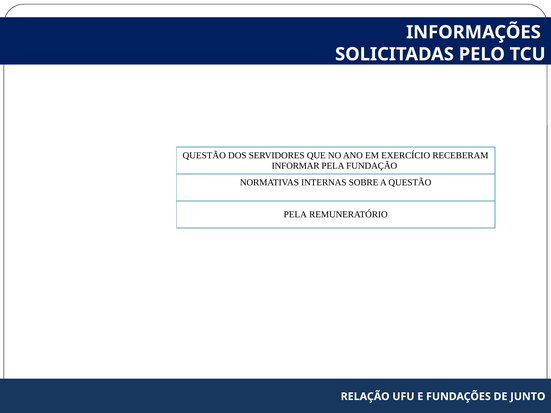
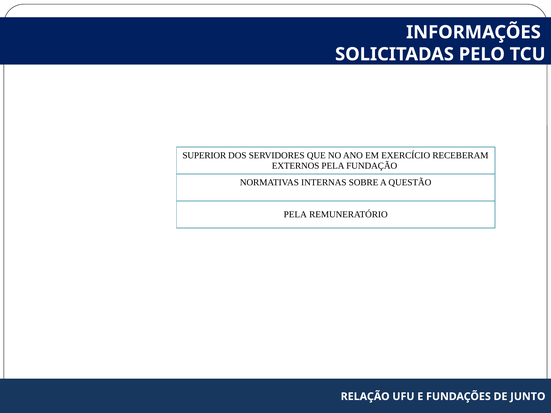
QUESTÃO at (204, 156): QUESTÃO -> SUPERIOR
INFORMAR: INFORMAR -> EXTERNOS
